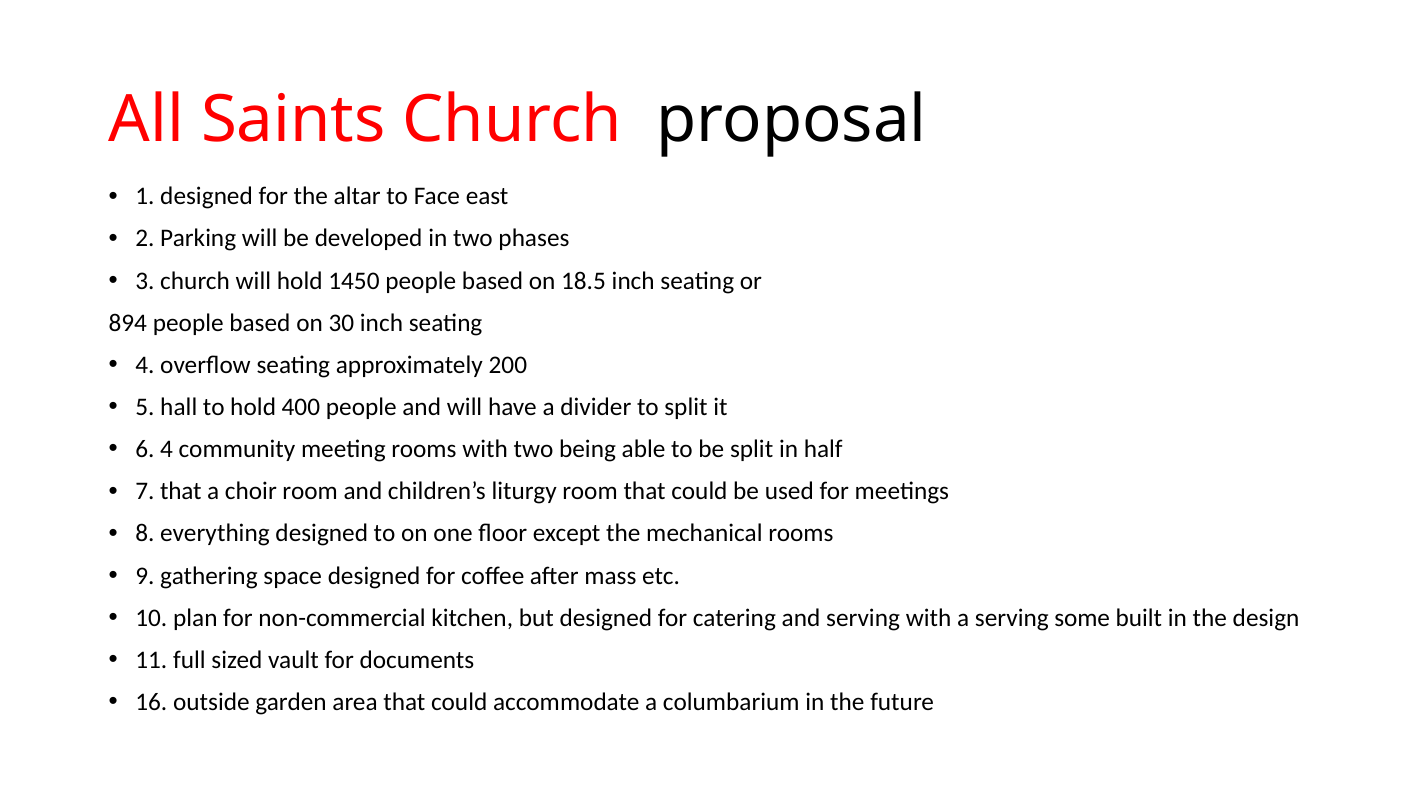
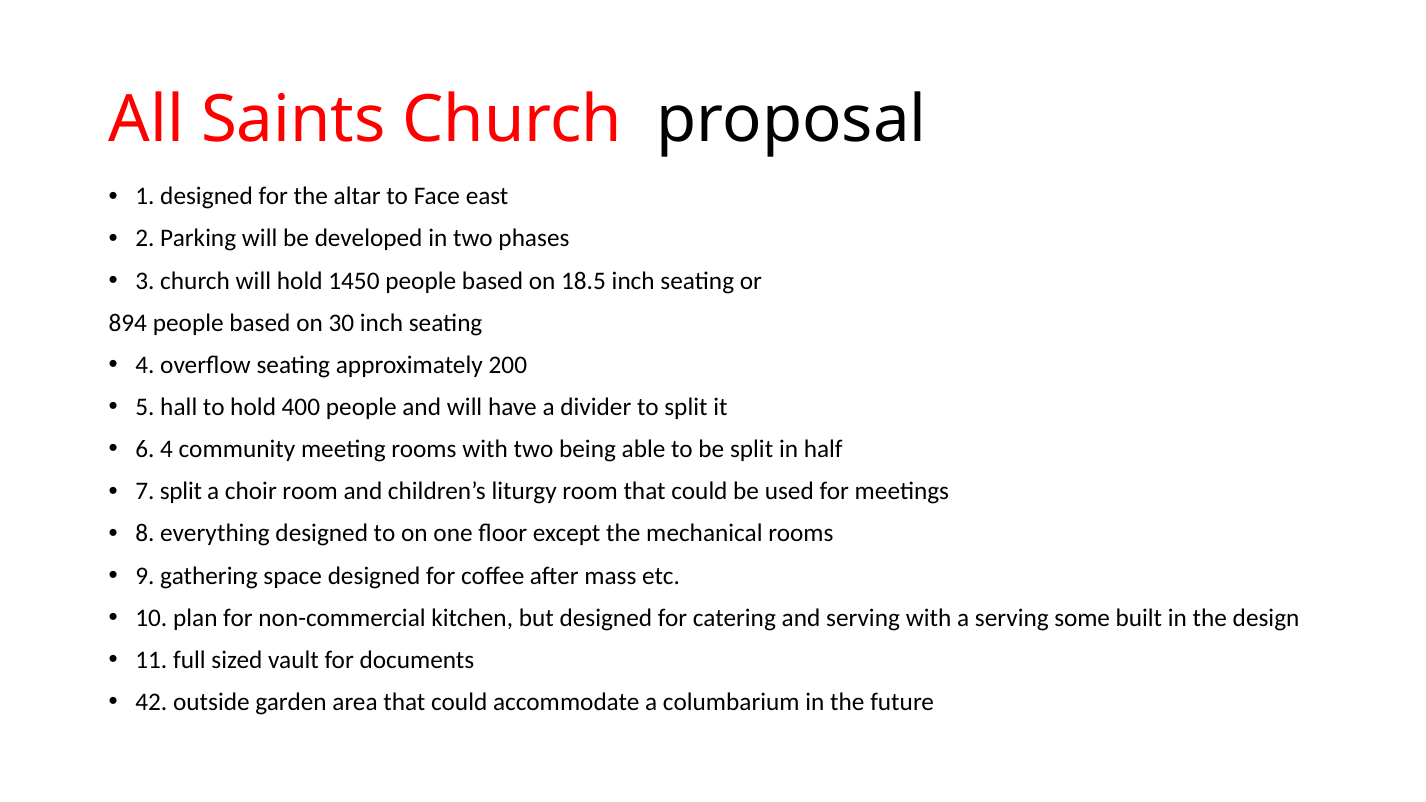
7 that: that -> split
16: 16 -> 42
